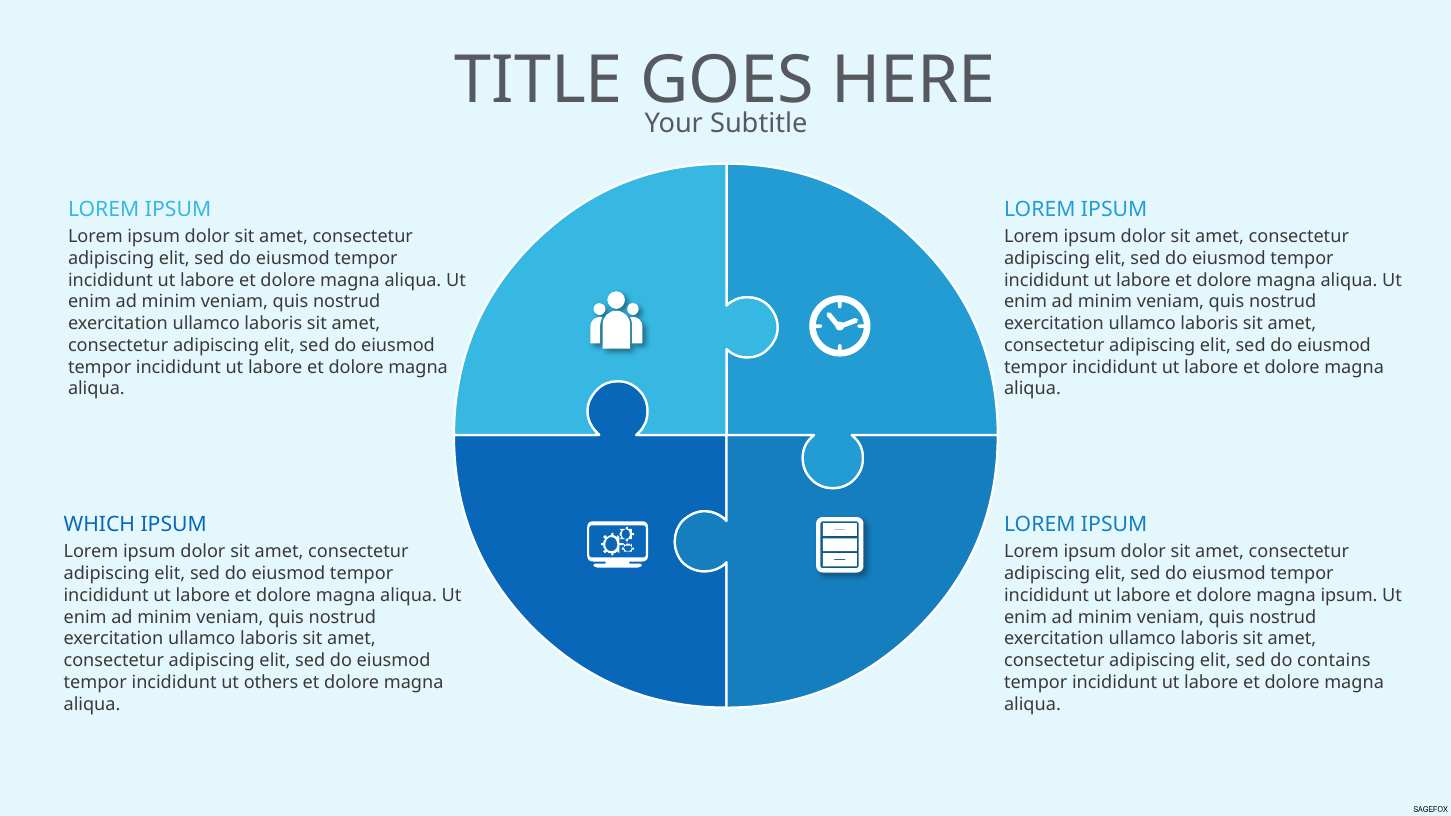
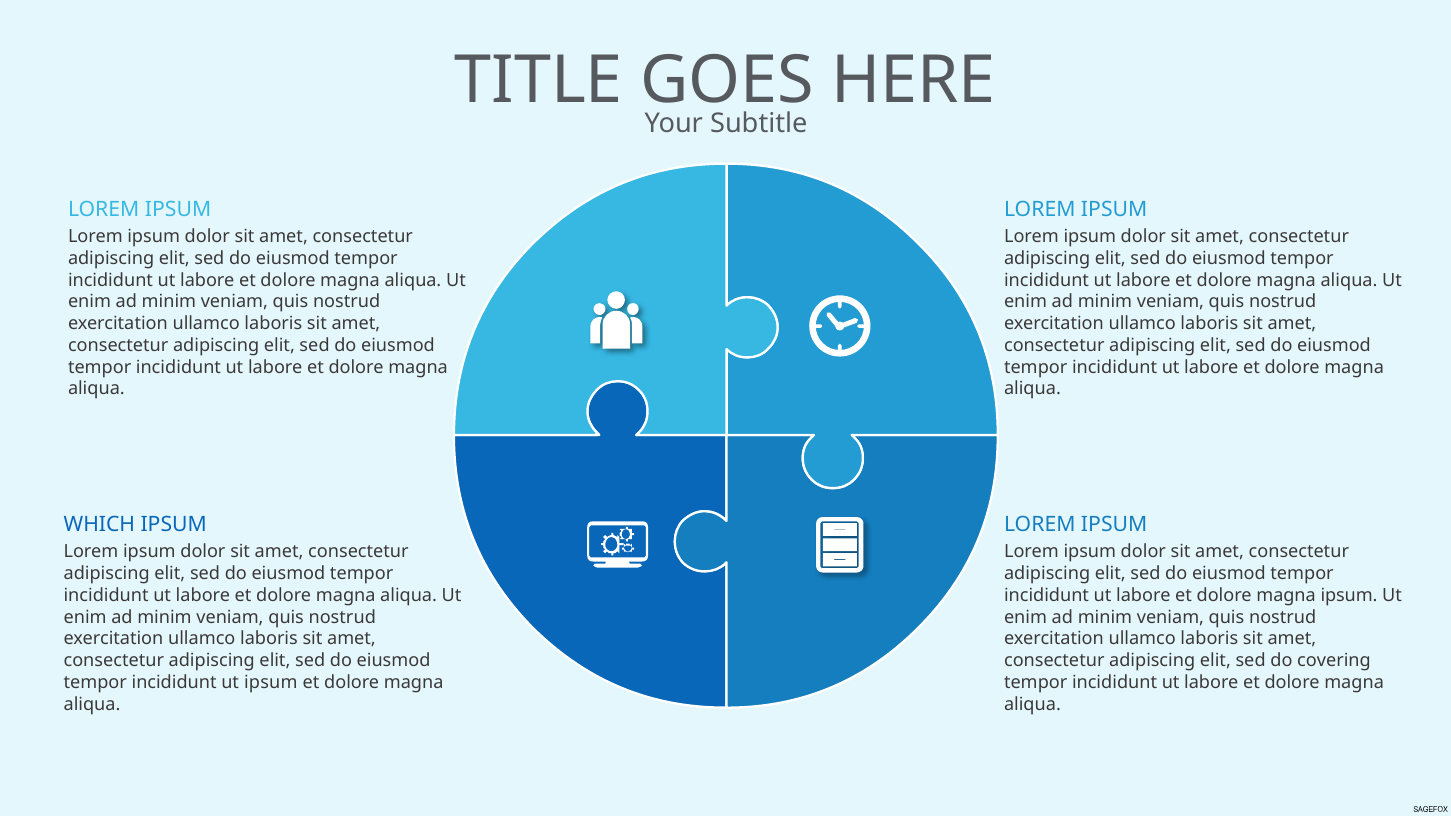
contains: contains -> covering
ut others: others -> ipsum
